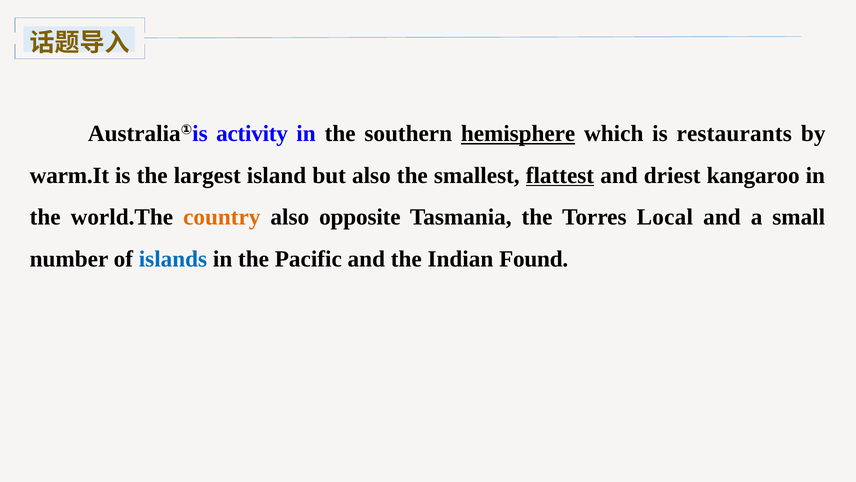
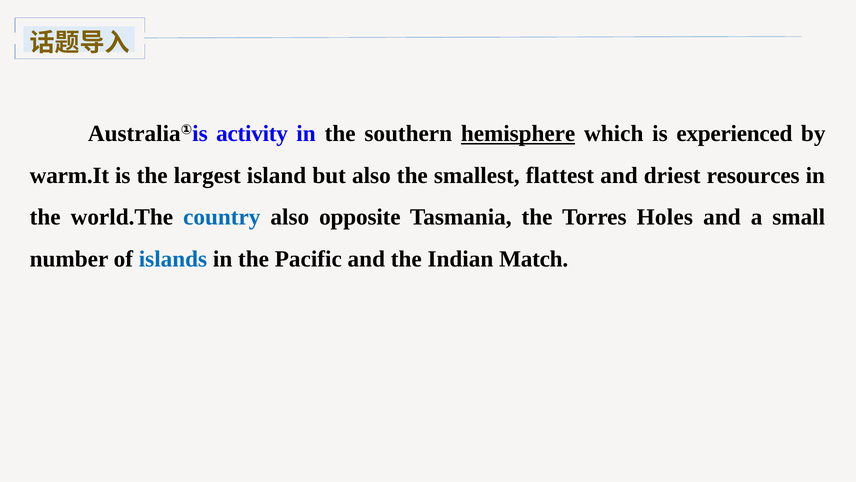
restaurants: restaurants -> experienced
flattest underline: present -> none
kangaroo: kangaroo -> resources
country colour: orange -> blue
Local: Local -> Holes
Found: Found -> Match
